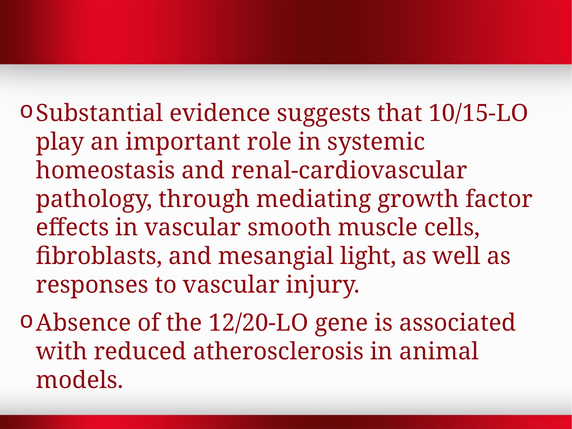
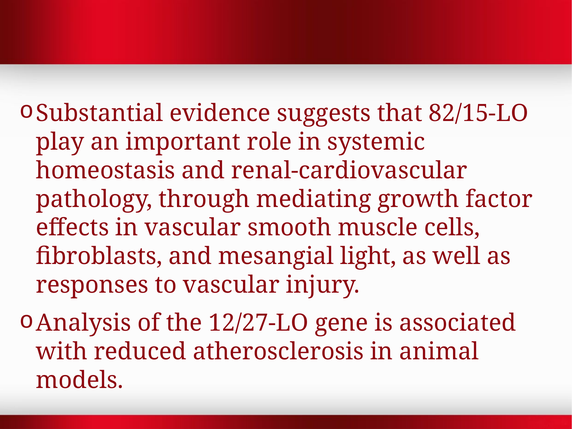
10/15-LO: 10/15-LO -> 82/15-LO
Absence: Absence -> Analysis
12/20-LO: 12/20-LO -> 12/27-LO
